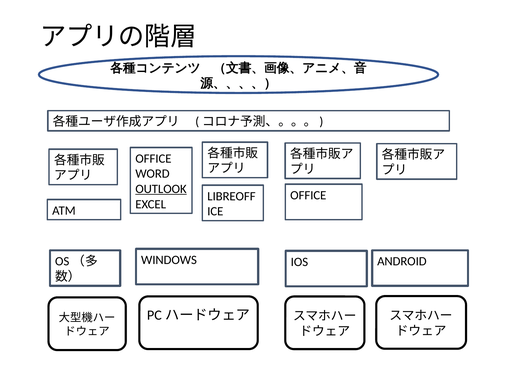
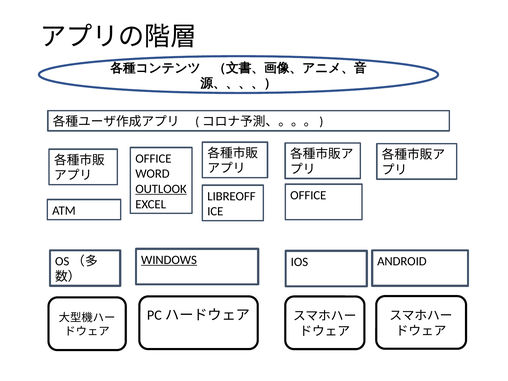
WINDOWS underline: none -> present
